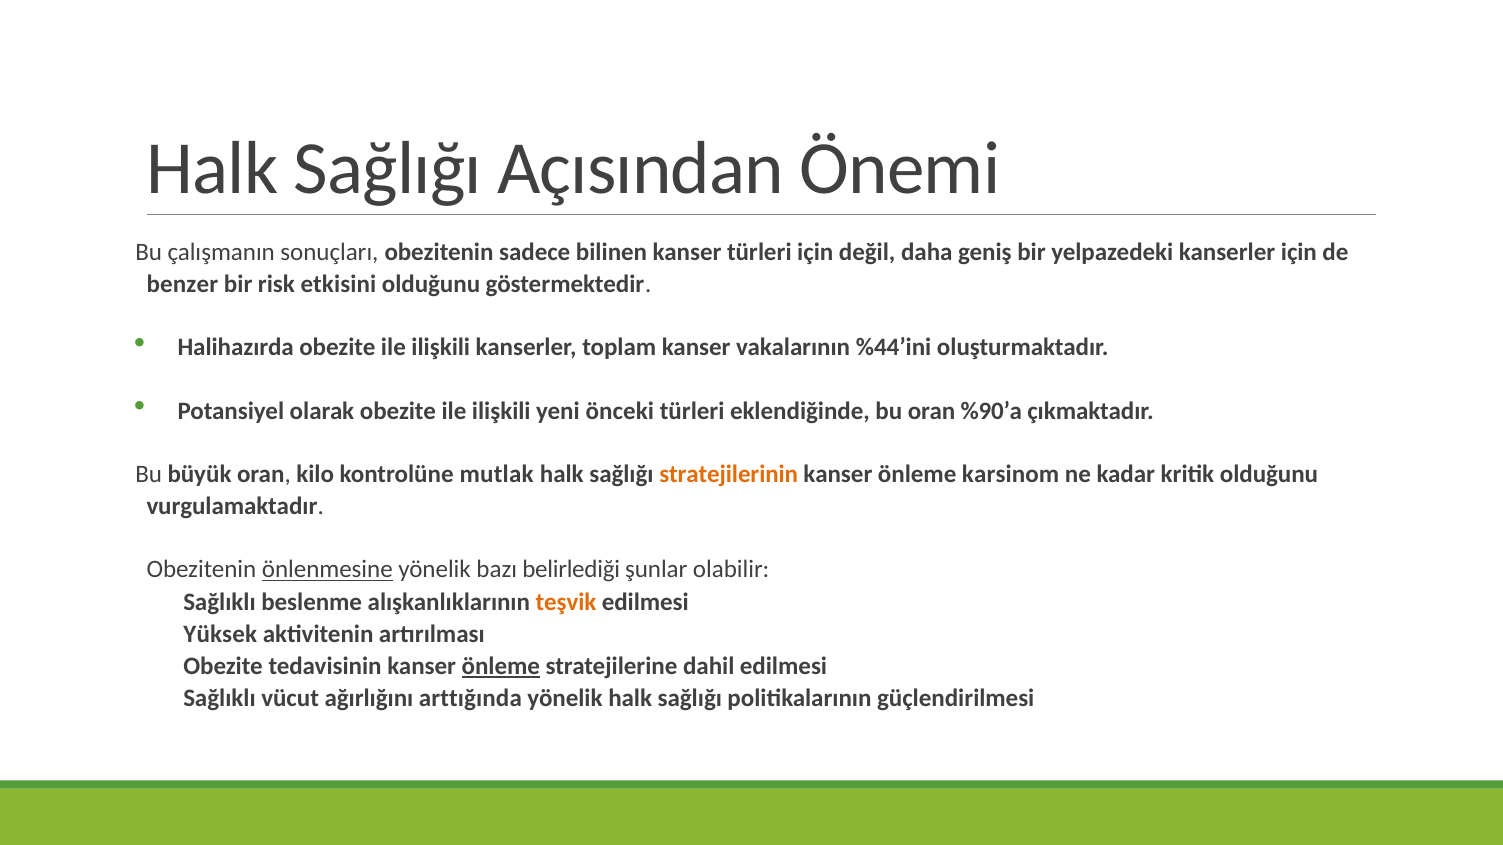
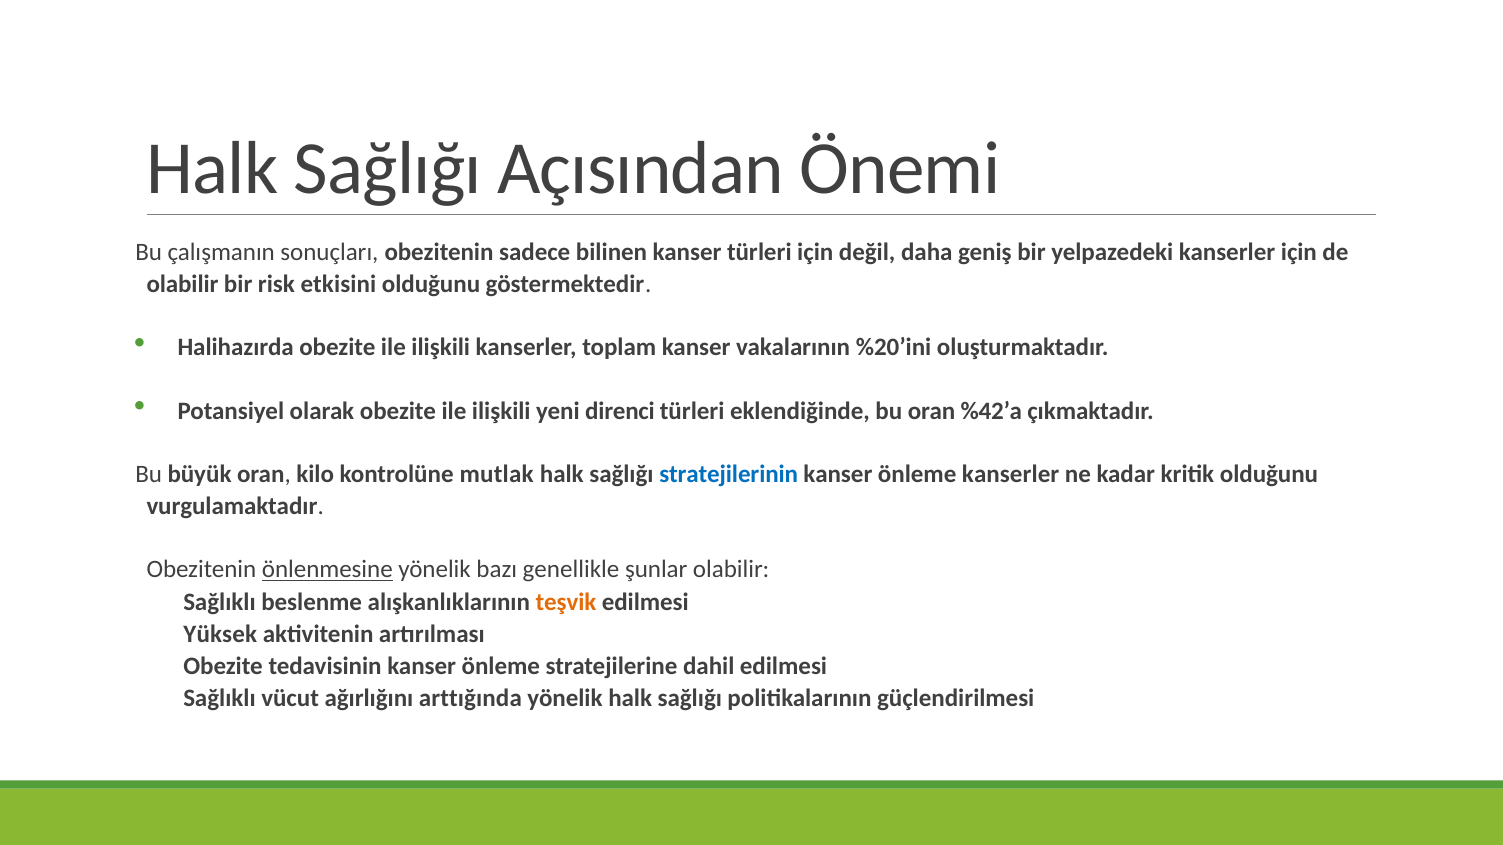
benzer at (182, 284): benzer -> olabilir
%44’ini: %44’ini -> %20’ini
önceki: önceki -> direnci
%90’a: %90’a -> %42’a
stratejilerinin colour: orange -> blue
önleme karsinom: karsinom -> kanserler
belirlediği: belirlediği -> genellikle
önleme at (501, 666) underline: present -> none
